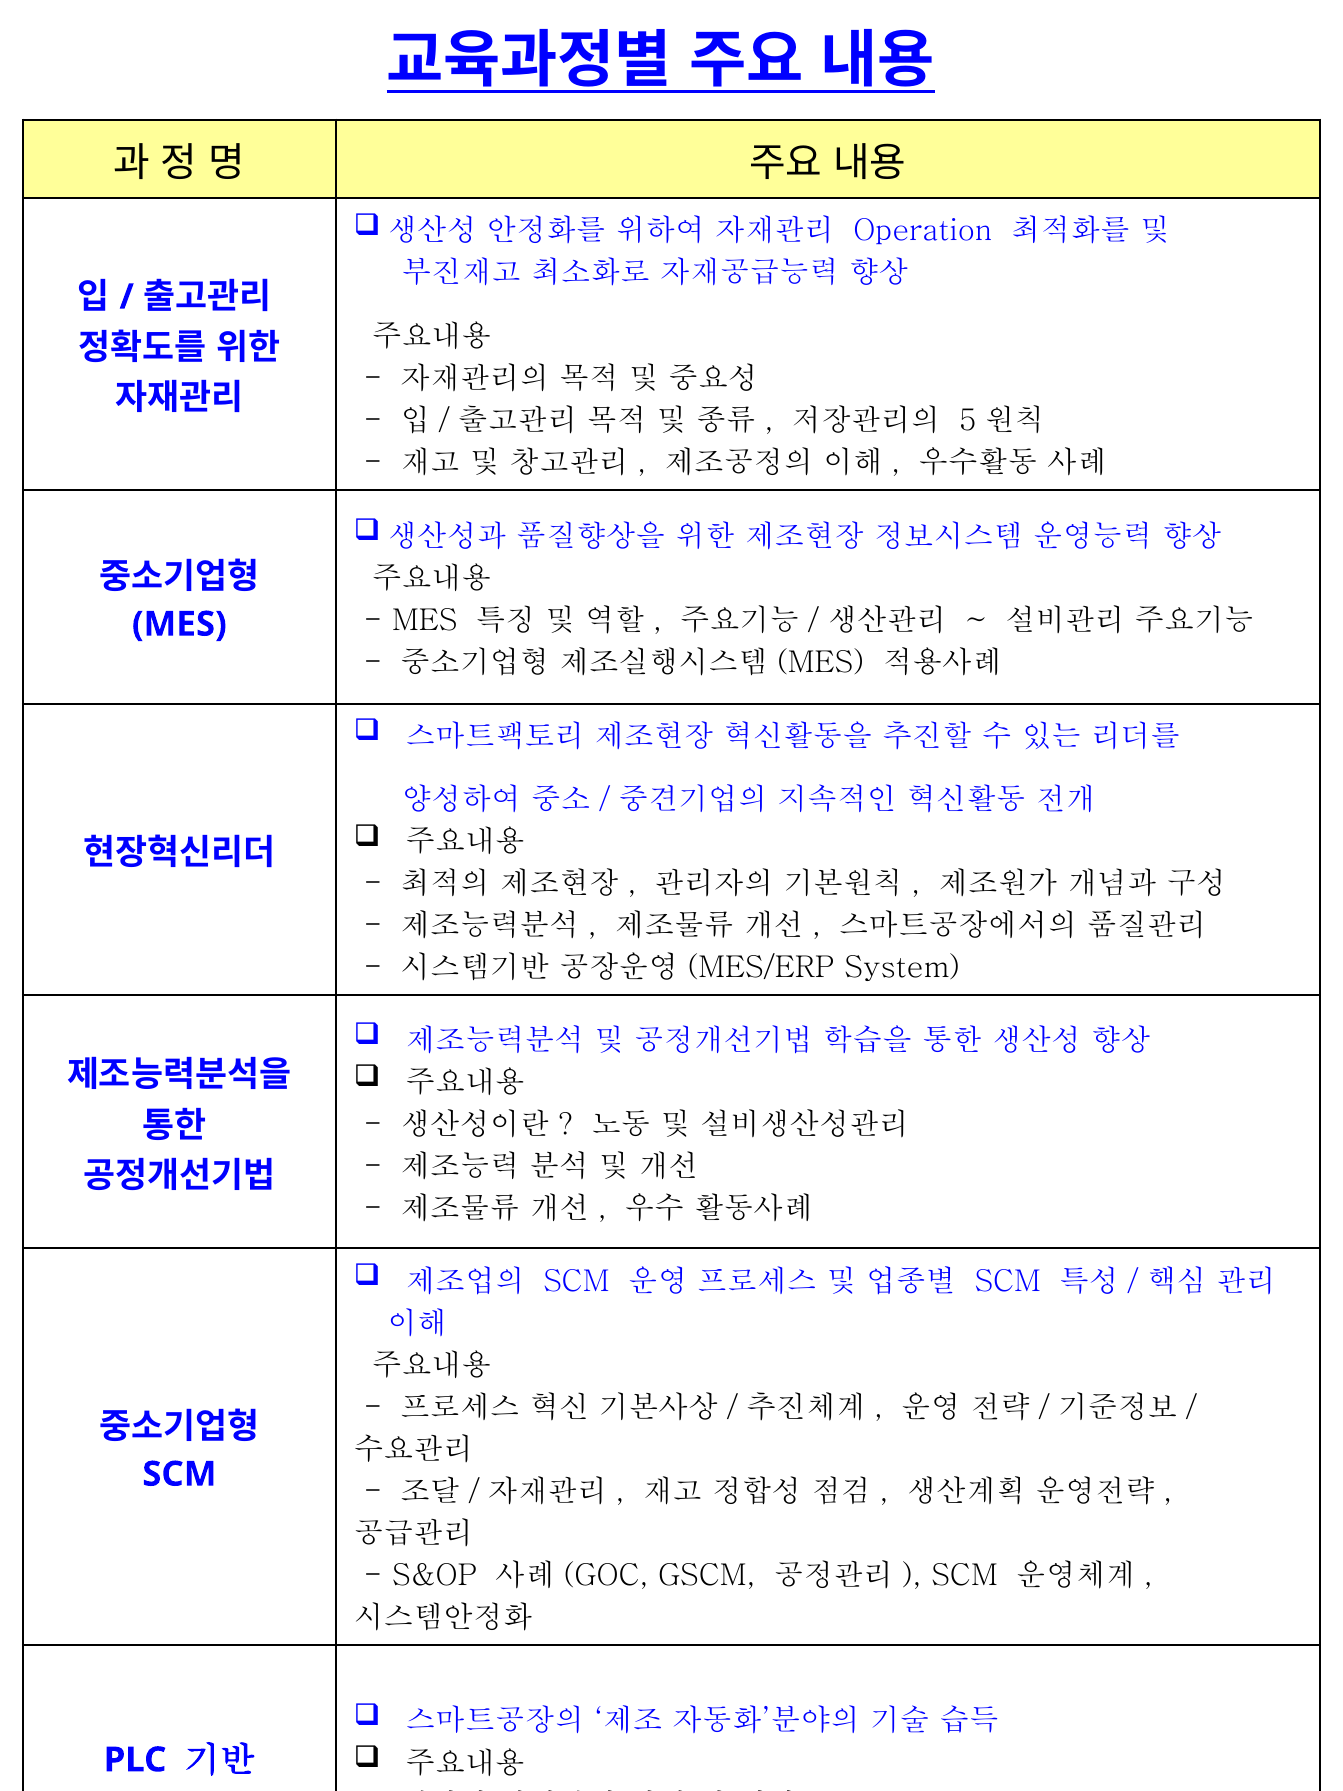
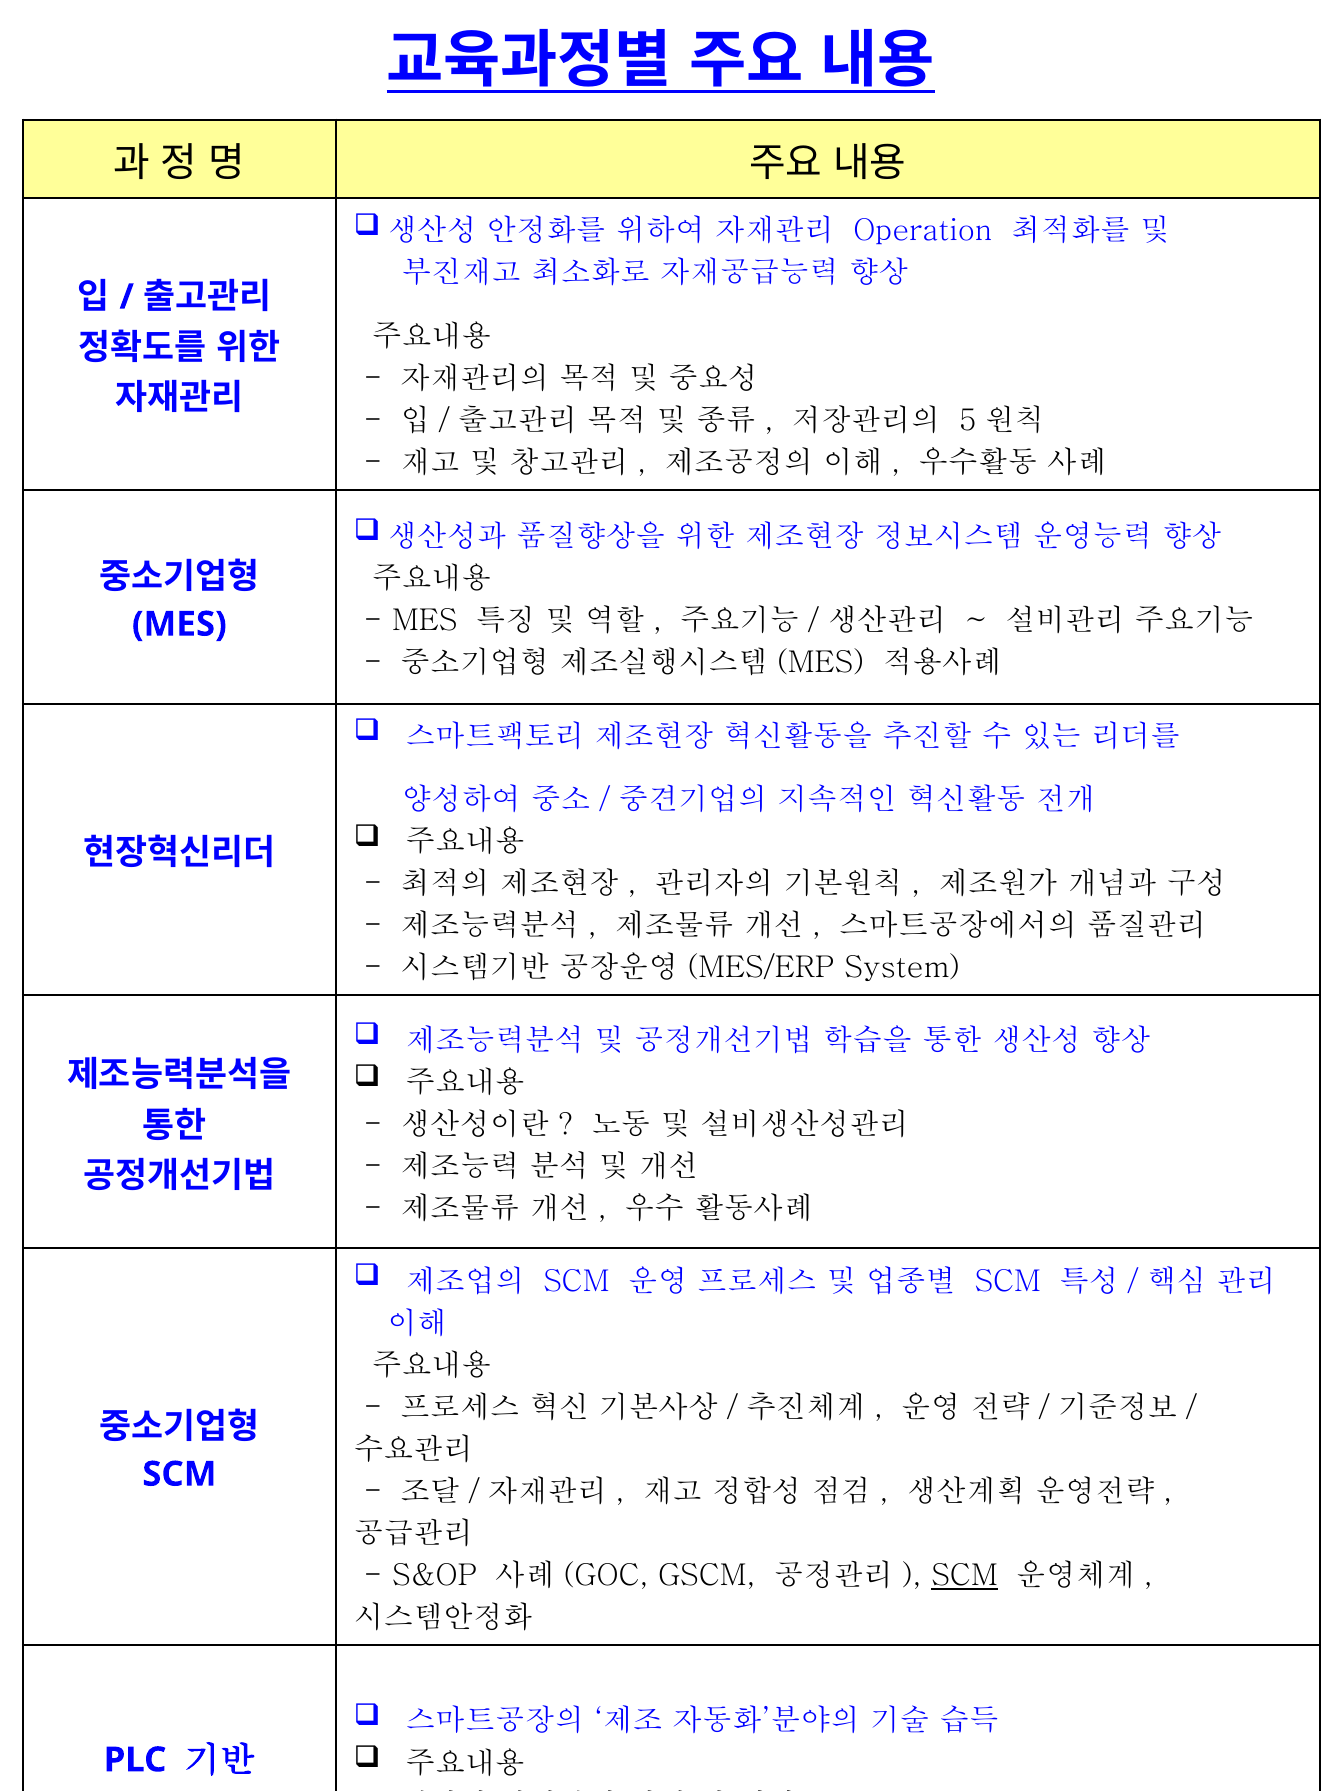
SCM at (965, 1576) underline: none -> present
